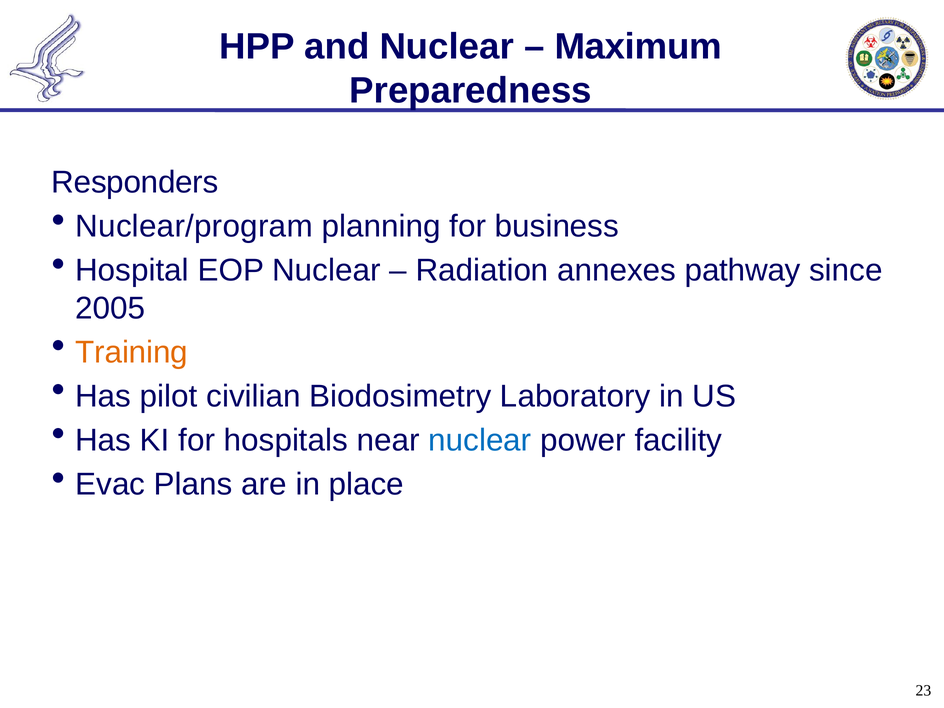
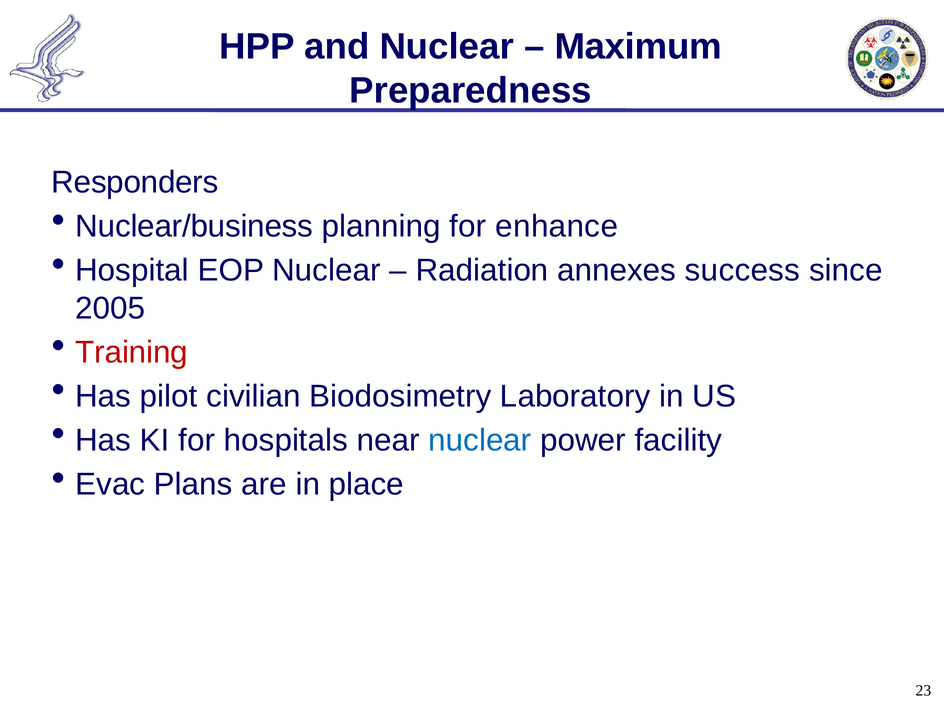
Nuclear/program: Nuclear/program -> Nuclear/business
business: business -> enhance
pathway: pathway -> success
Training colour: orange -> red
